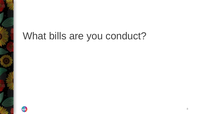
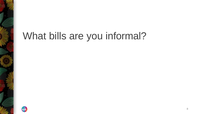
conduct: conduct -> informal
